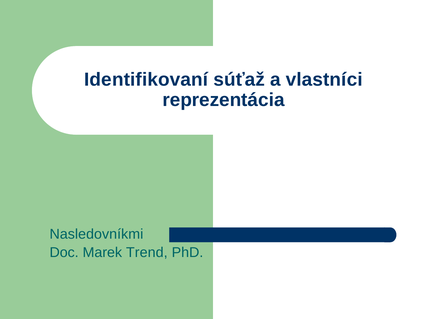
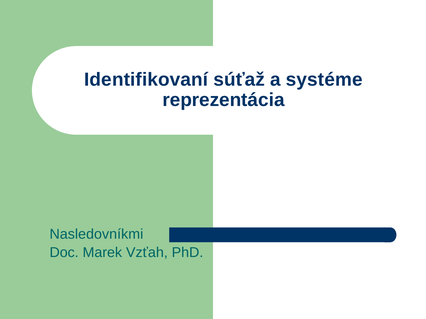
vlastníci: vlastníci -> systéme
Trend: Trend -> Vzťah
